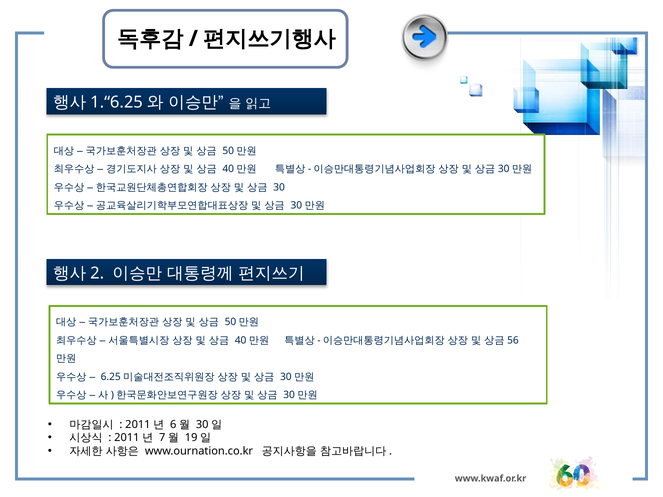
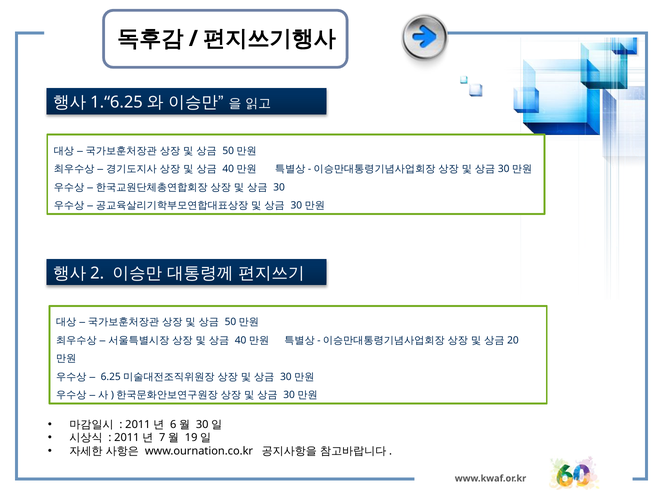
56: 56 -> 20
